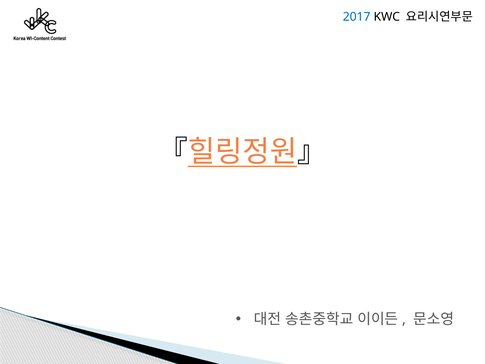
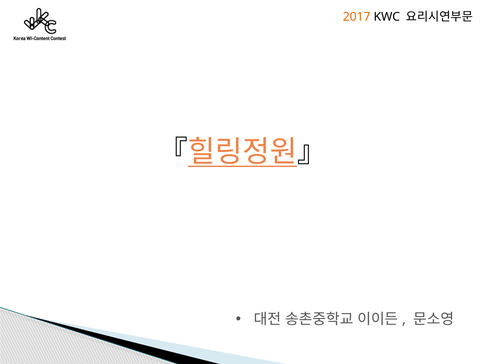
2017 colour: blue -> orange
